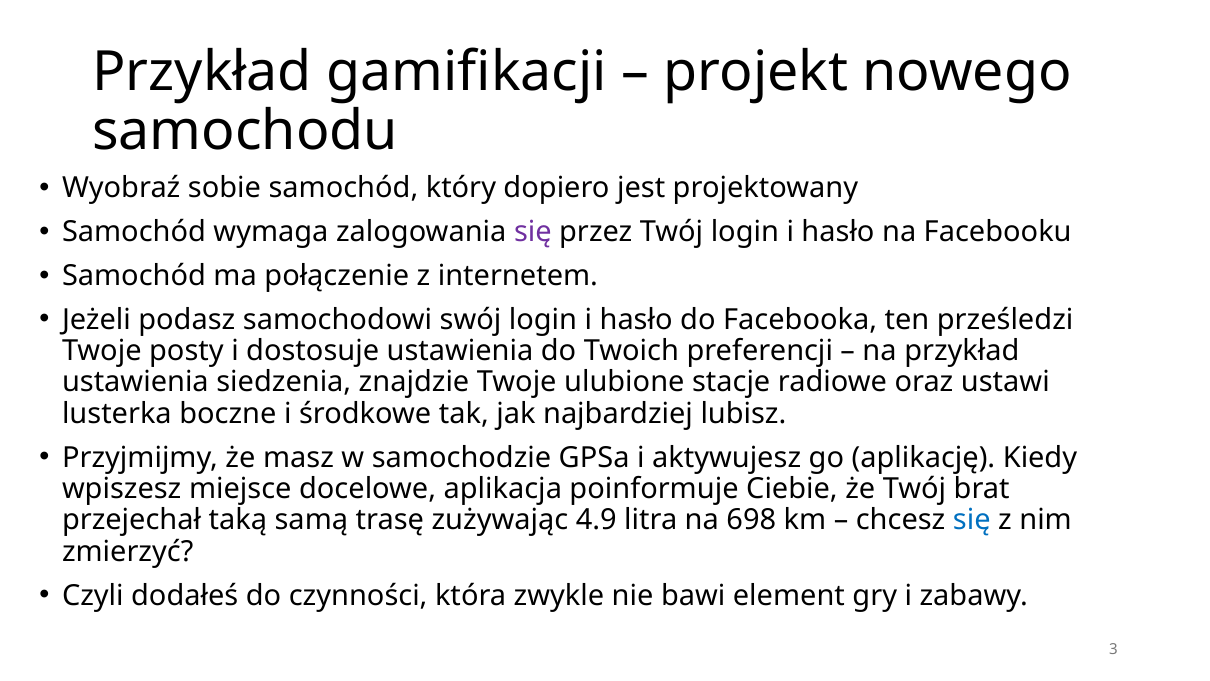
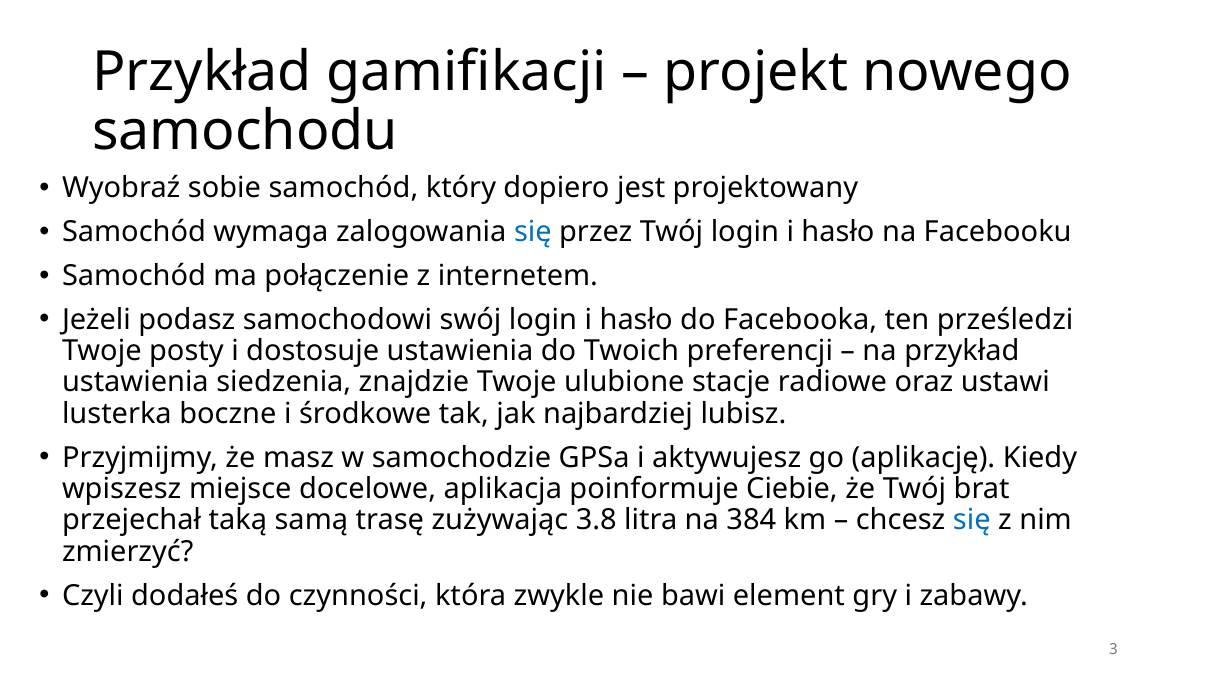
się at (533, 232) colour: purple -> blue
4.9: 4.9 -> 3.8
698: 698 -> 384
